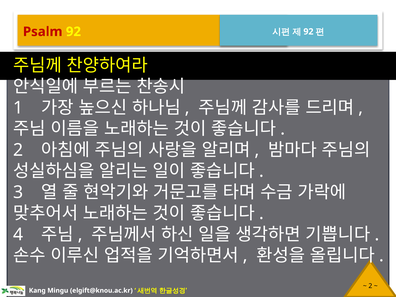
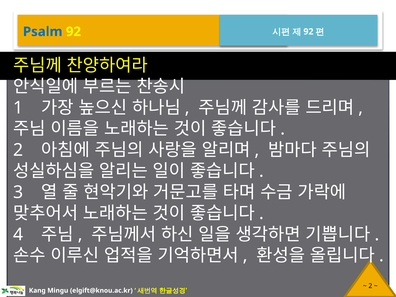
Psalm colour: red -> blue
